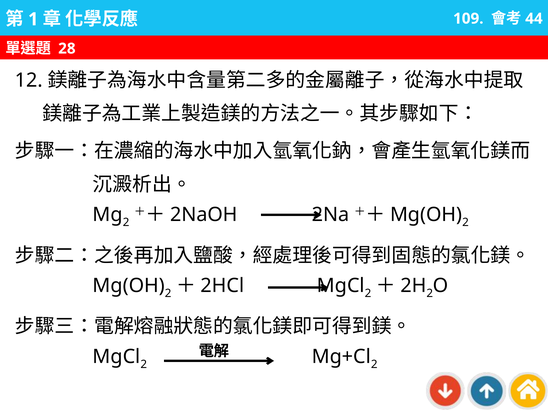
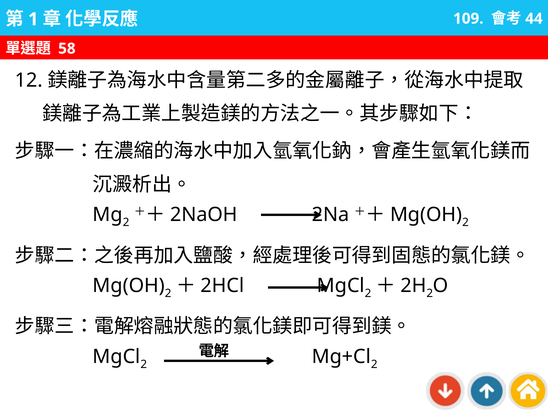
28: 28 -> 58
